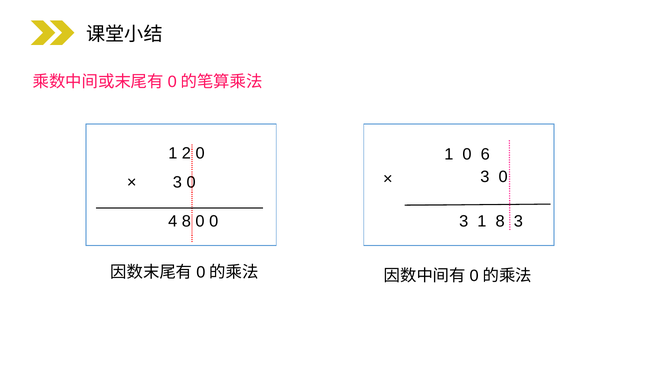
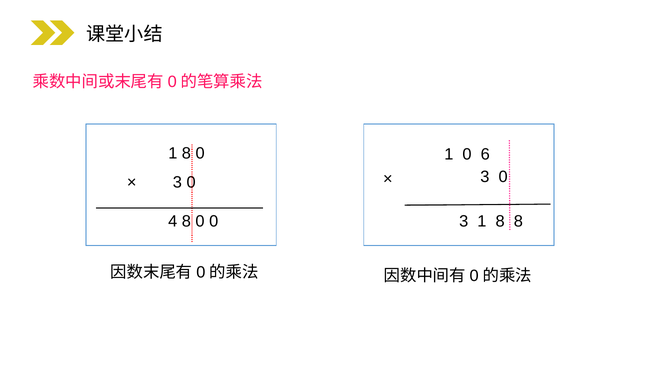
2 at (186, 154): 2 -> 8
8 3: 3 -> 8
